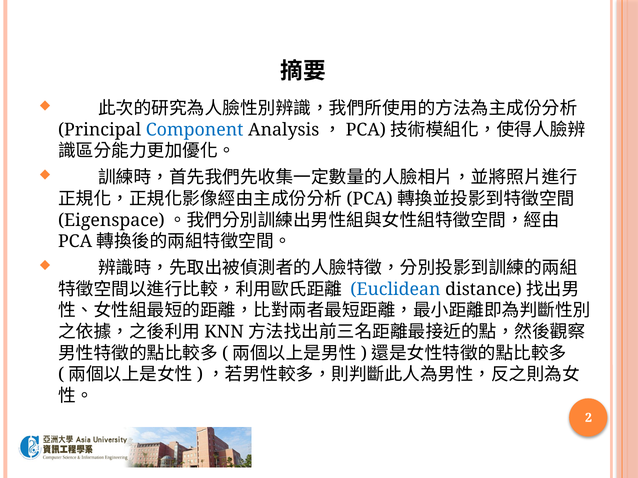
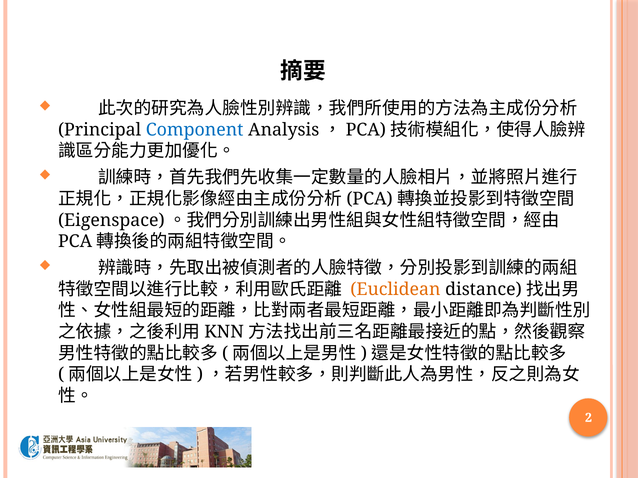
Euclidean colour: blue -> orange
